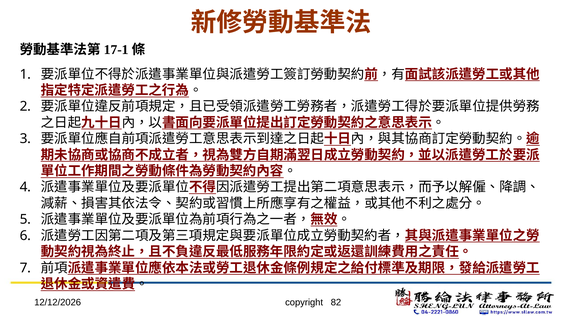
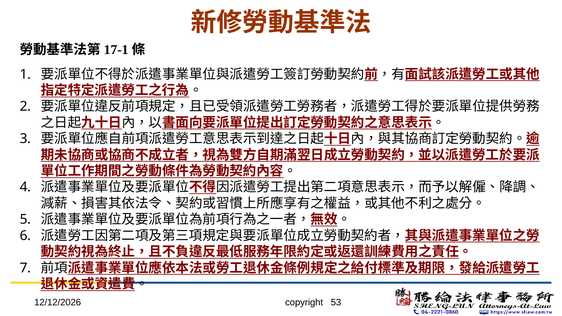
82: 82 -> 53
